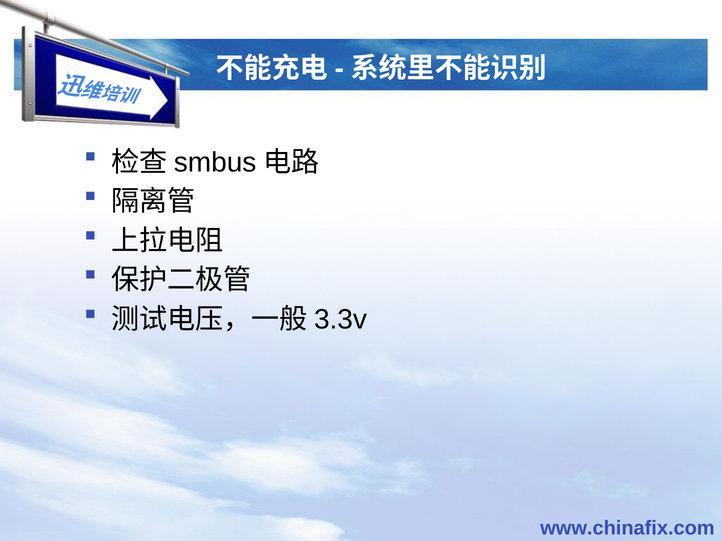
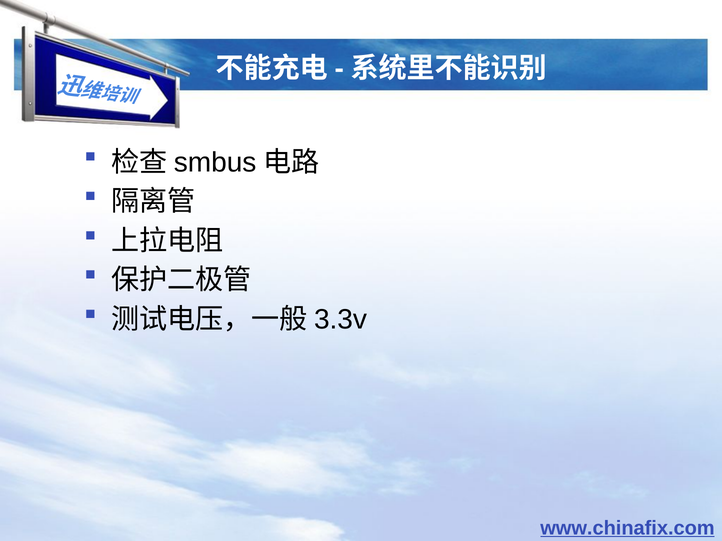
www.chinafix.com underline: none -> present
